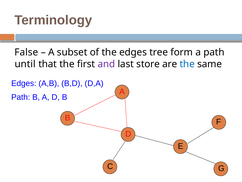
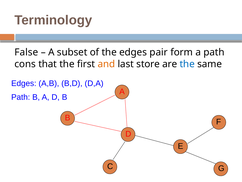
tree: tree -> pair
until: until -> cons
and colour: purple -> orange
